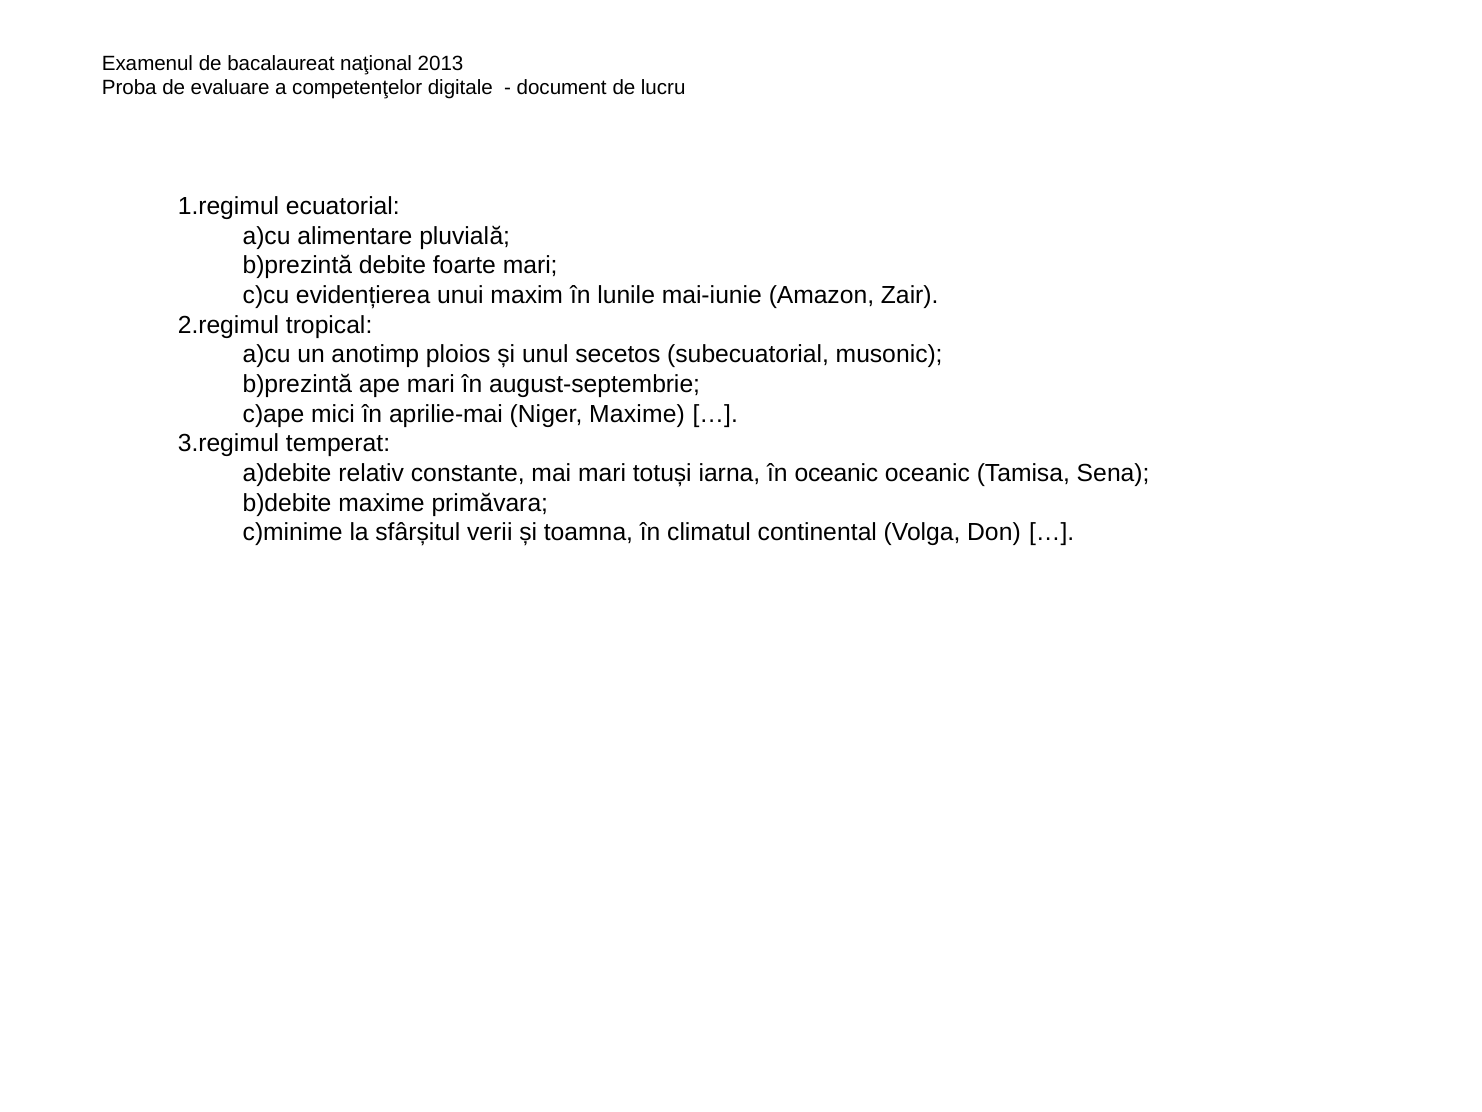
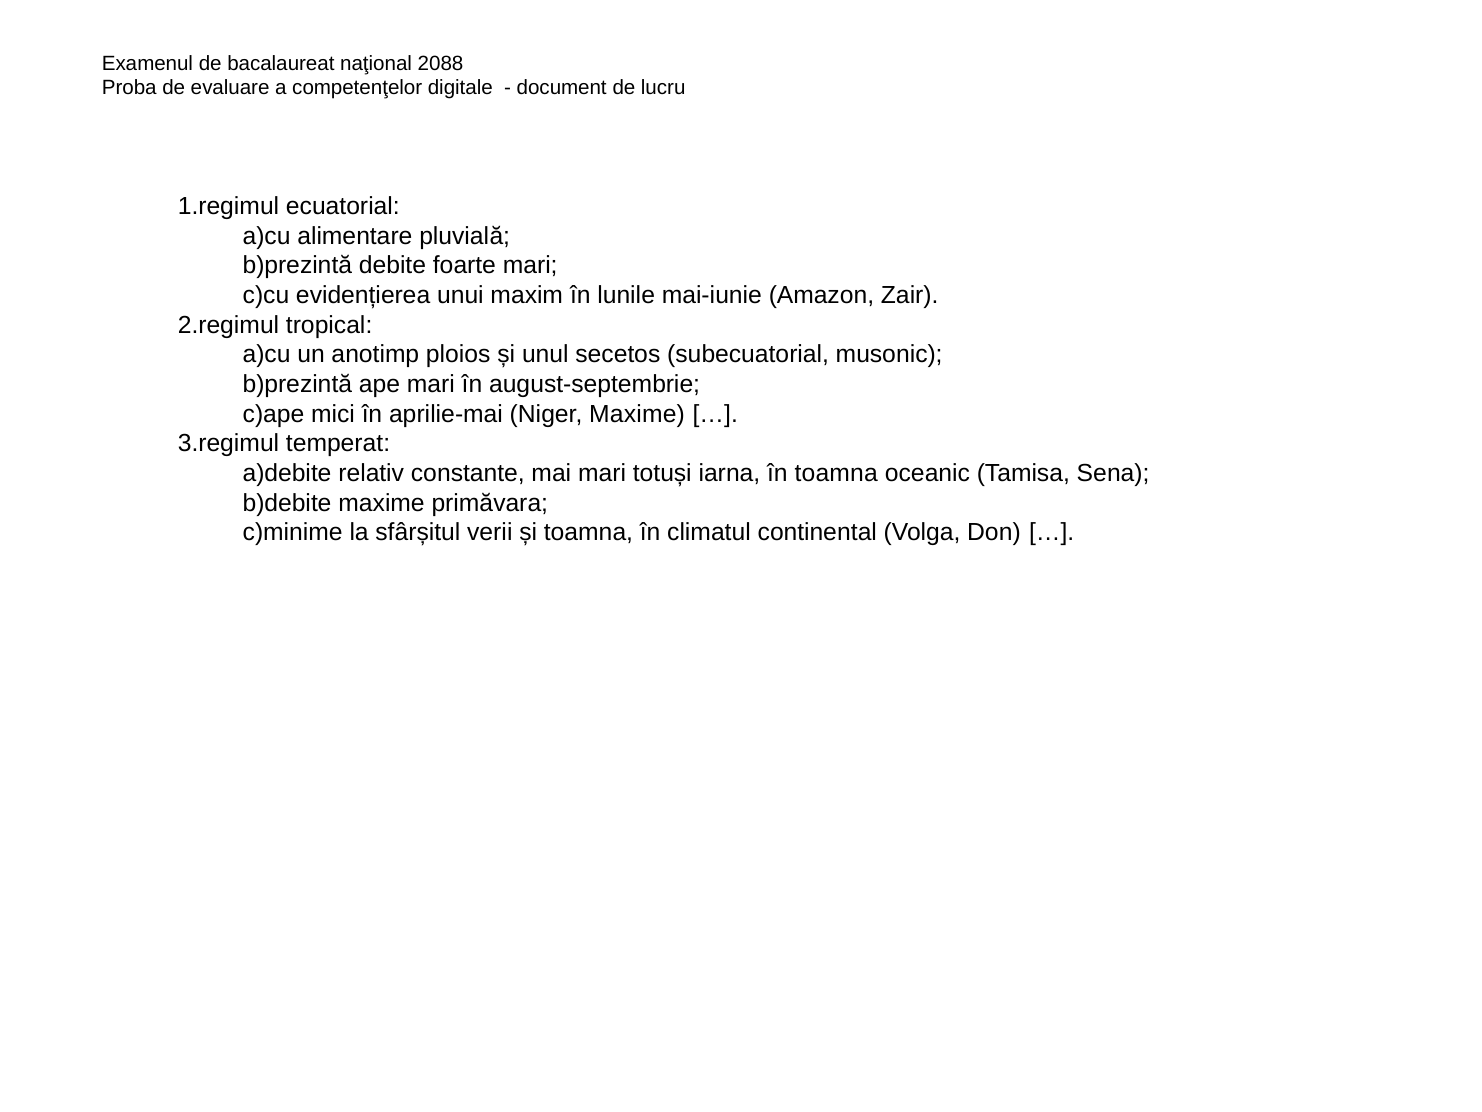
2013: 2013 -> 2088
în oceanic: oceanic -> toamna
